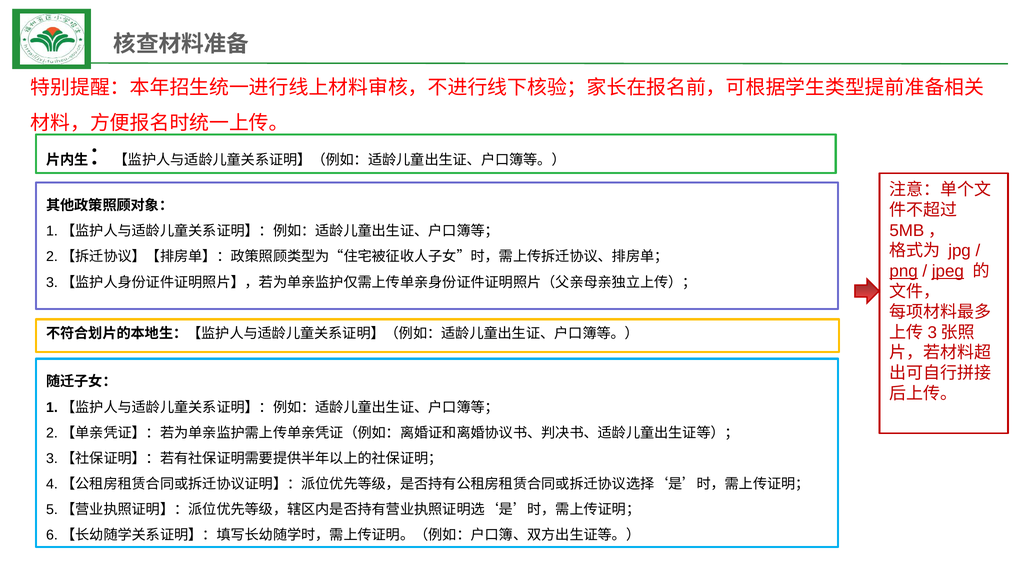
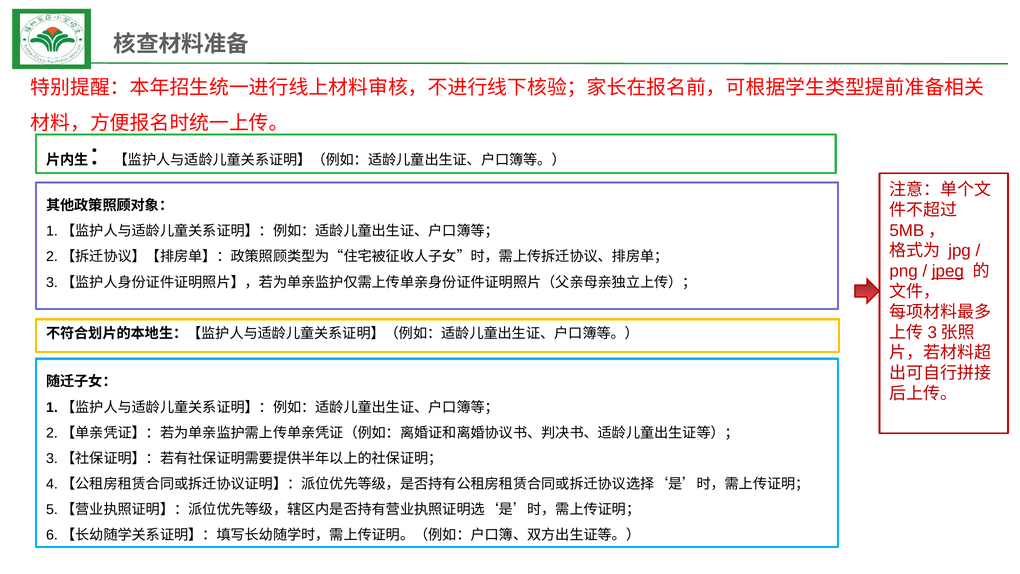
png underline: present -> none
